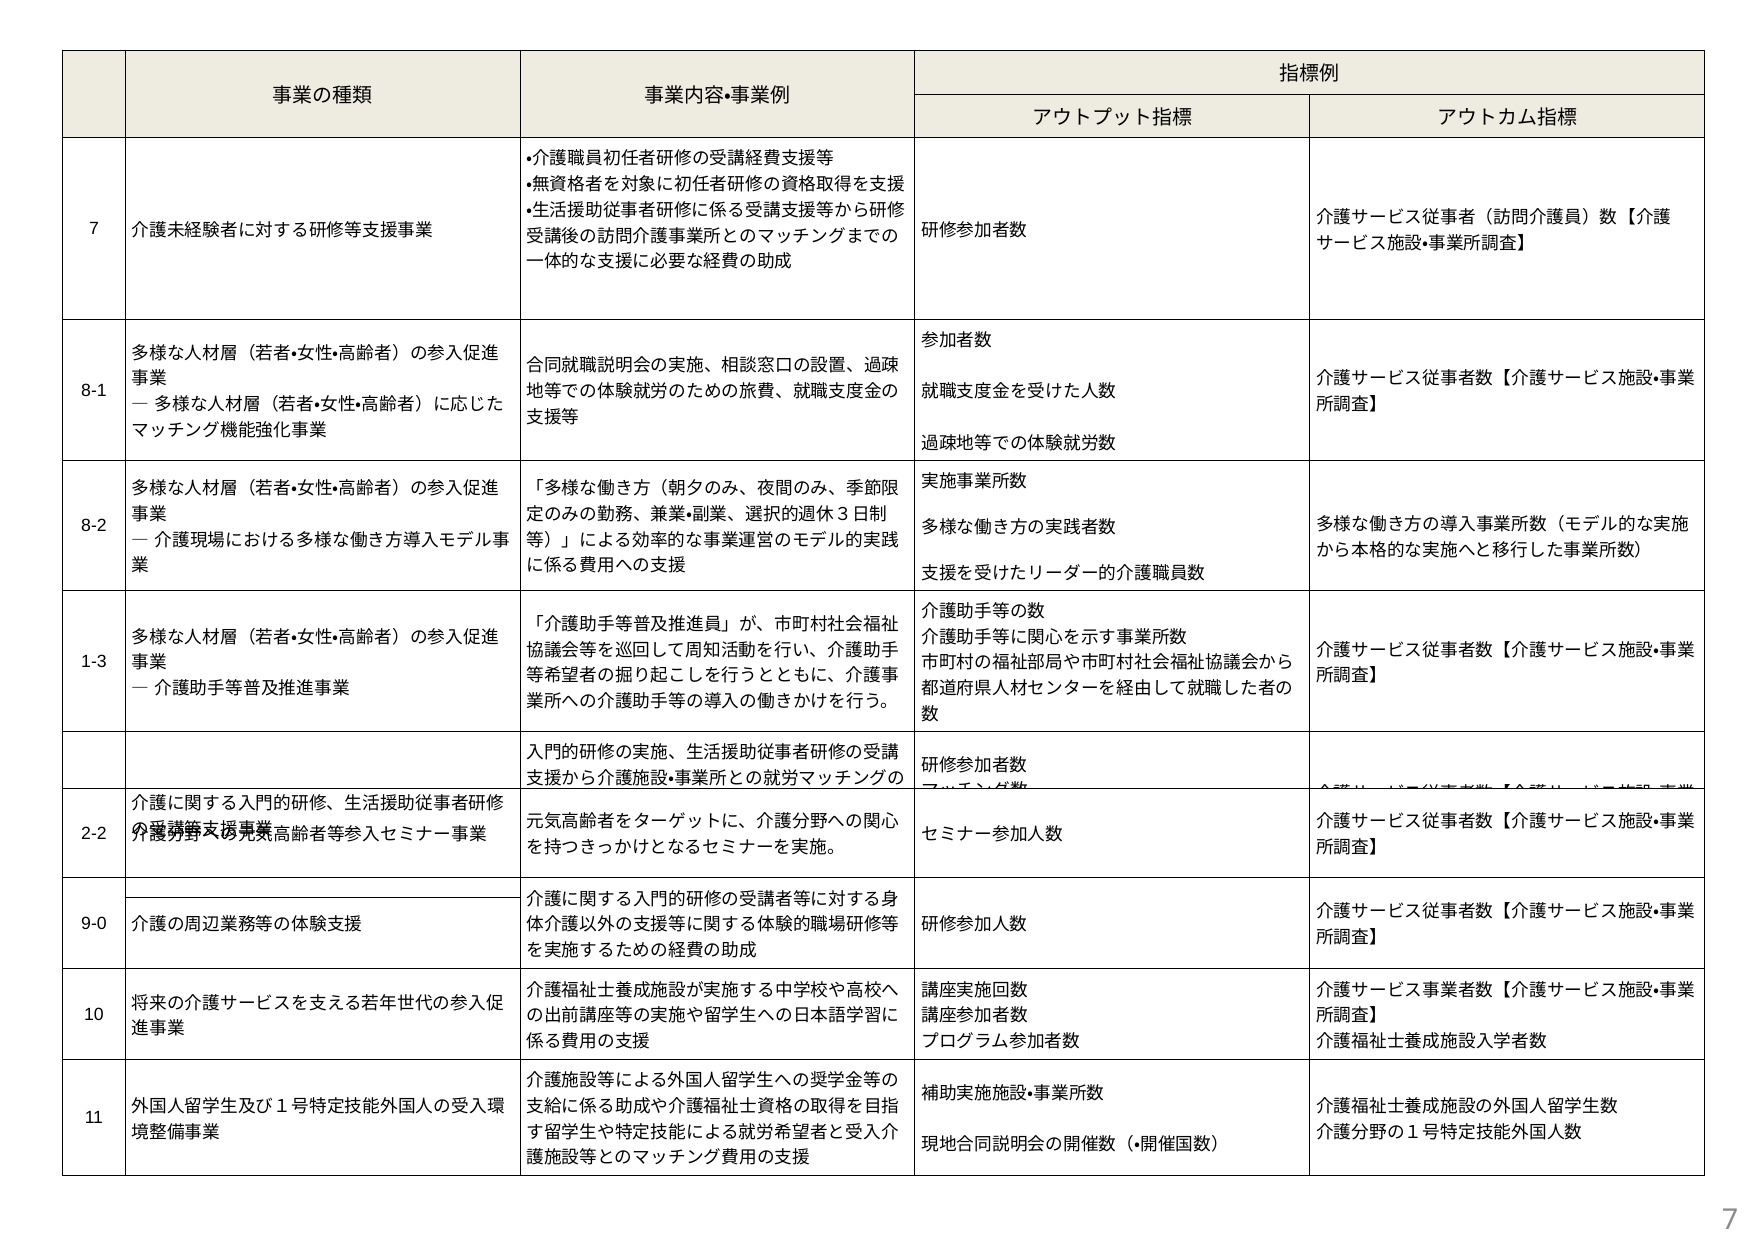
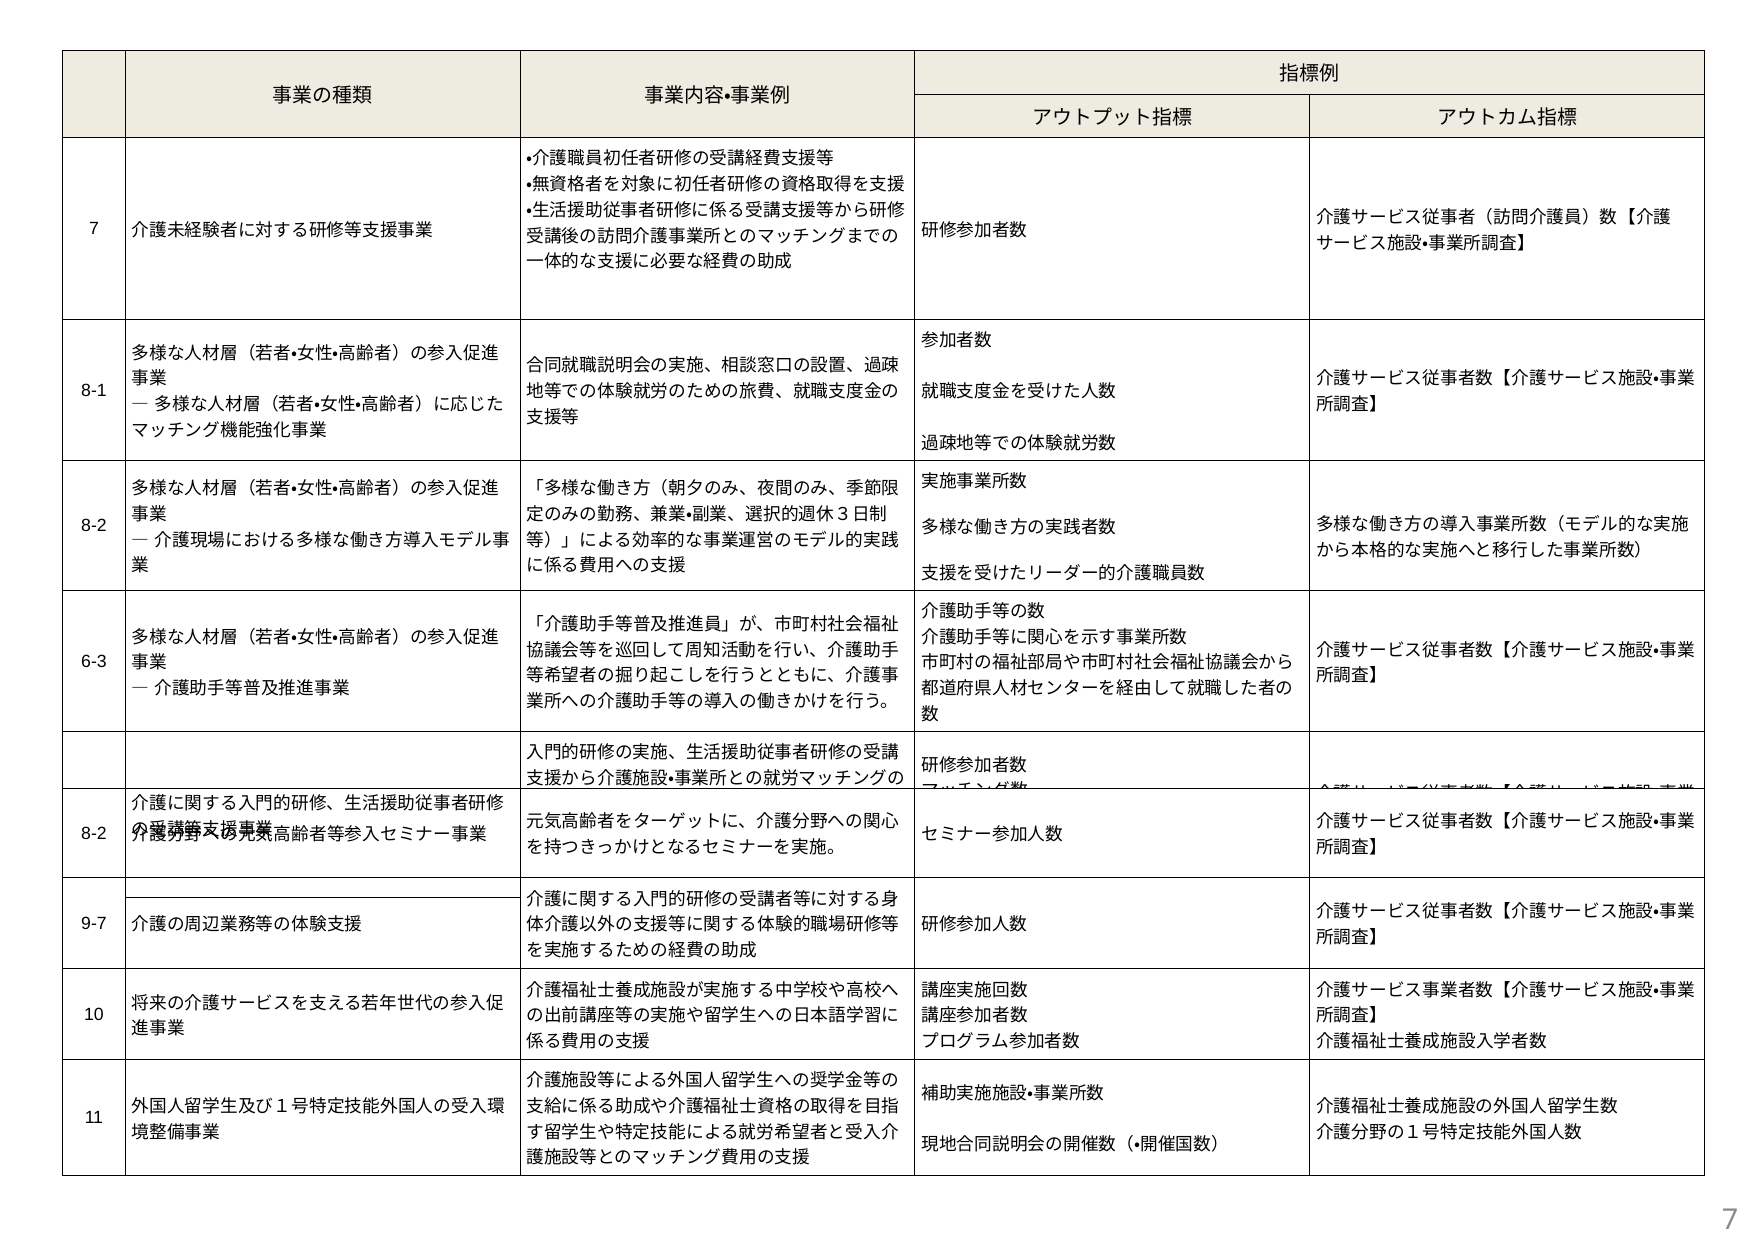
1-3: 1-3 -> 6-3
2-2 at (94, 833): 2-2 -> 8-2
9-0: 9-0 -> 9-7
